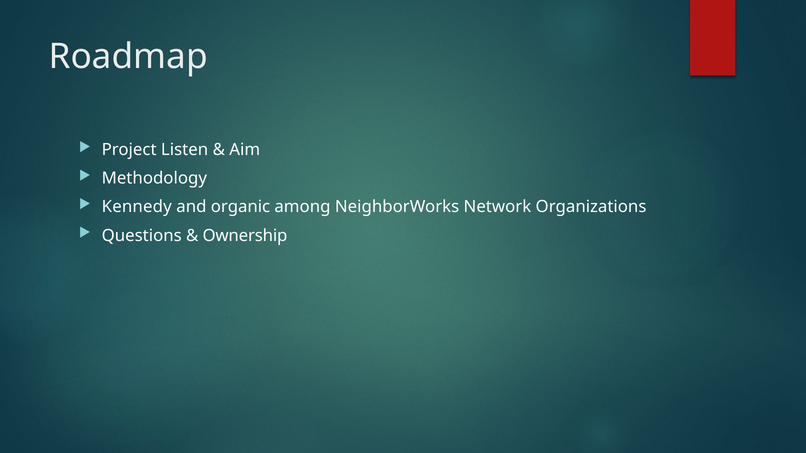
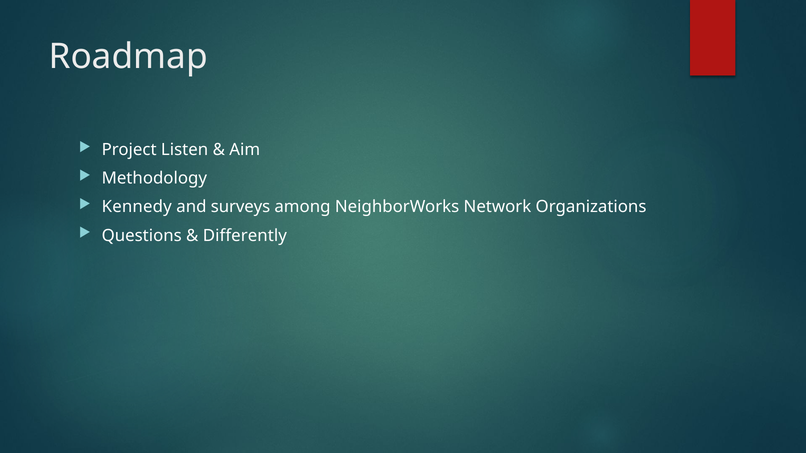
organic: organic -> surveys
Ownership: Ownership -> Differently
